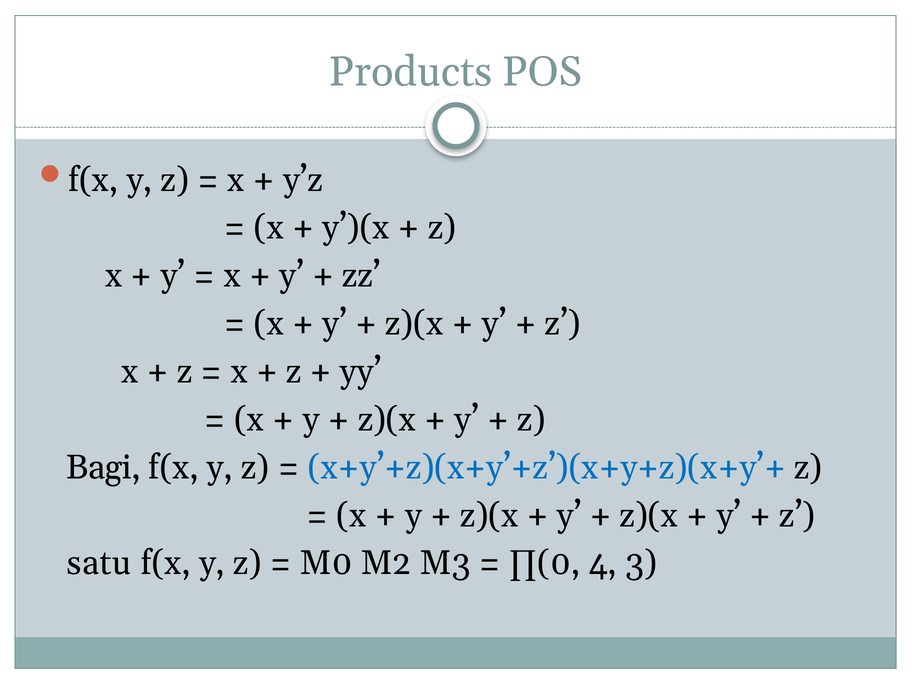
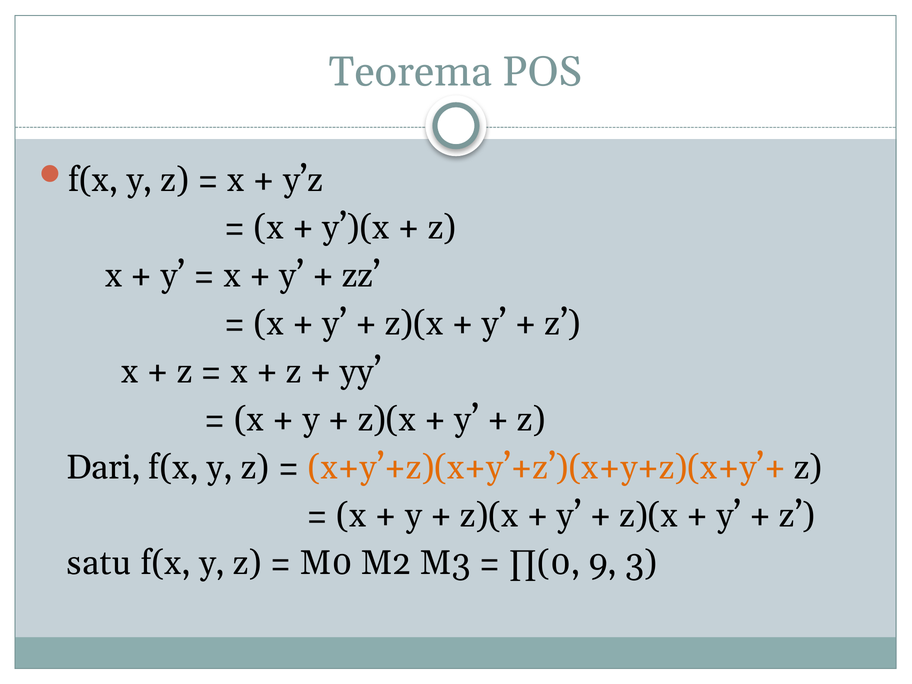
Products: Products -> Teorema
Bagi: Bagi -> Dari
x+y’+z)(x+y’+z’)(x+y+z)(x+y’+ colour: blue -> orange
4: 4 -> 9
